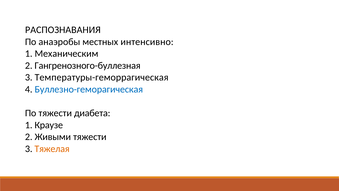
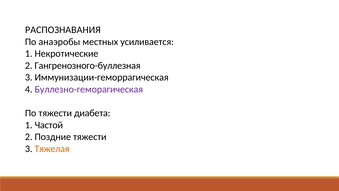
интенсивно: интенсивно -> усиливается
Механическим: Механическим -> Некротические
Температуры-геморрагическая: Температуры-геморрагическая -> Иммунизации-геморрагическая
Буллезно-геморагическая colour: blue -> purple
Краузе: Краузе -> Частой
Живыми: Живыми -> Поздние
